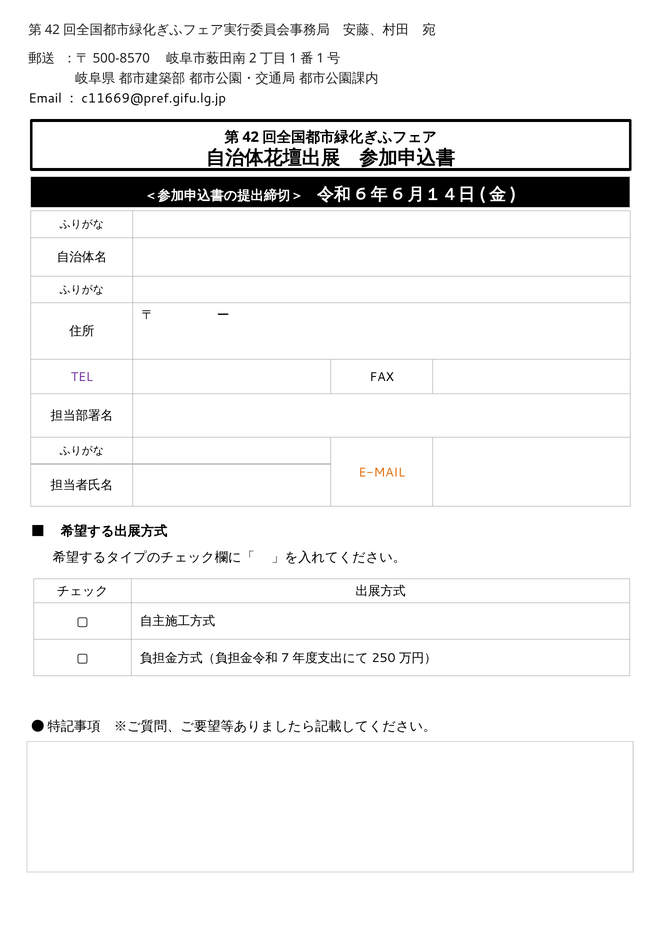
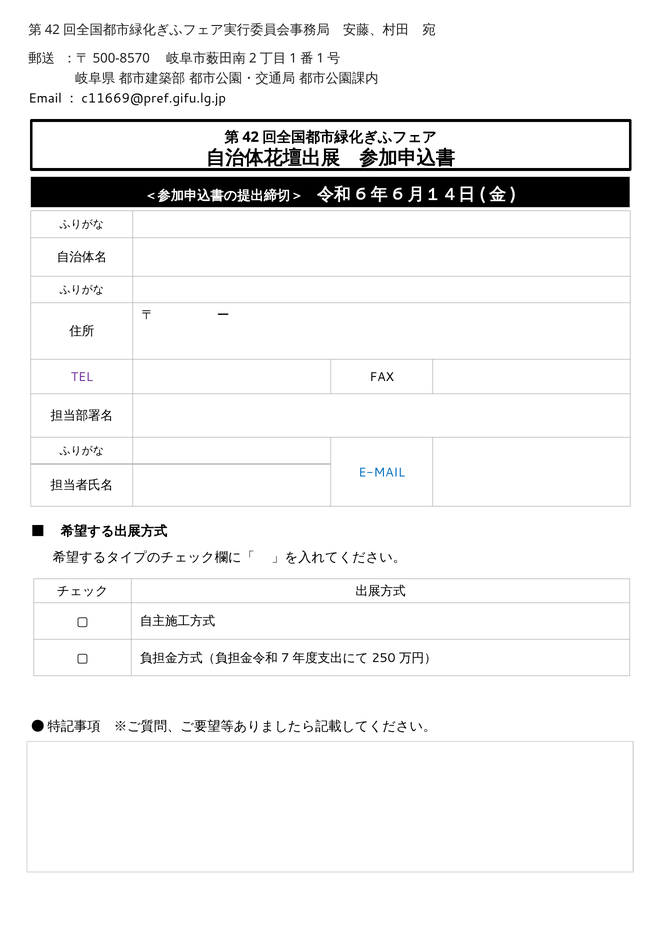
E-MAIL colour: orange -> blue
